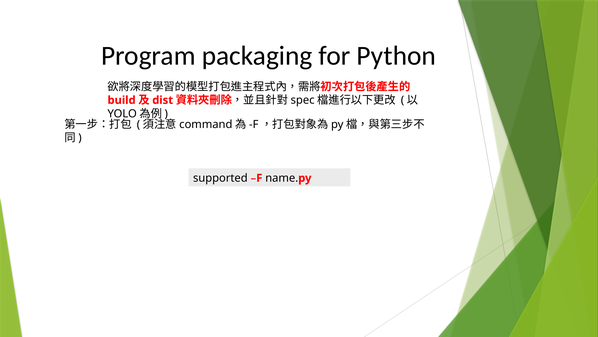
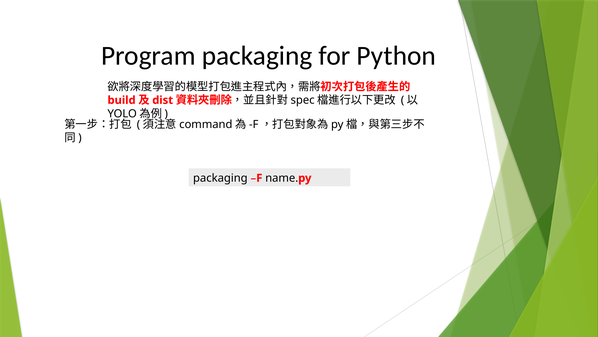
supported at (220, 178): supported -> packaging
